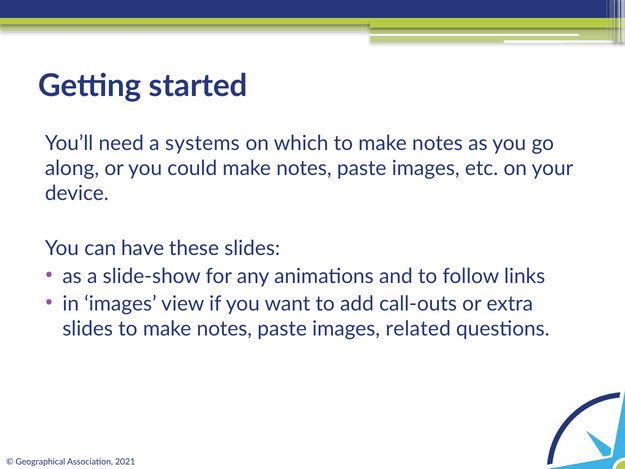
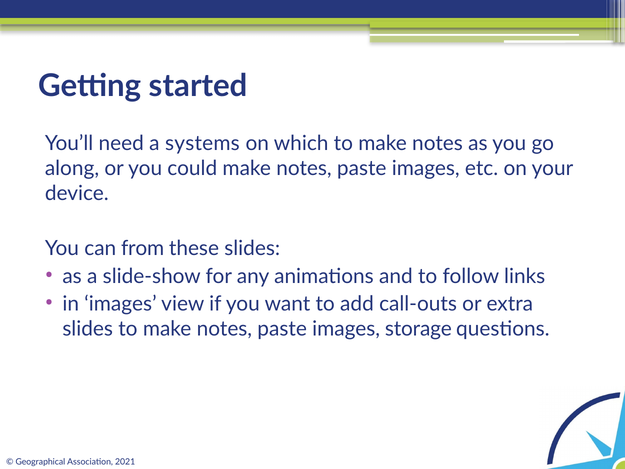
have: have -> from
related: related -> storage
